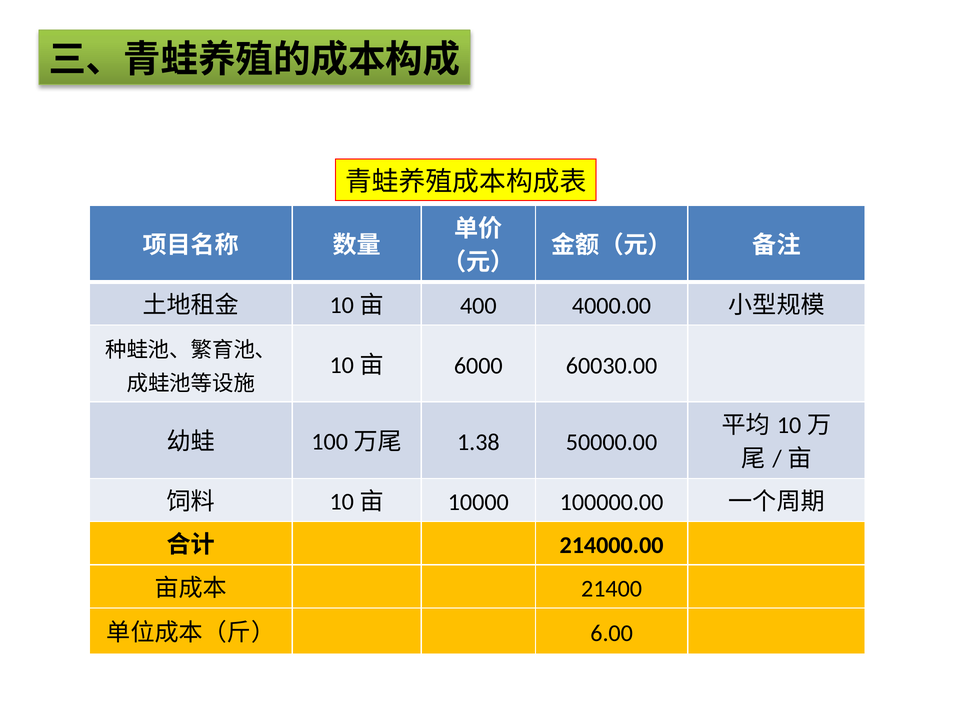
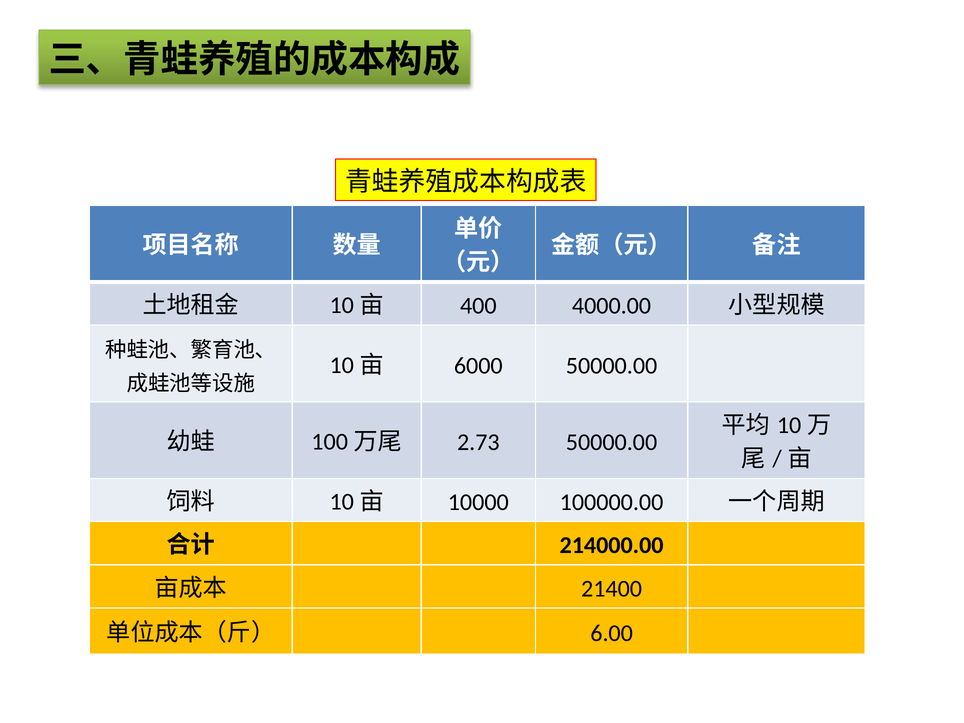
6000 60030.00: 60030.00 -> 50000.00
1.38: 1.38 -> 2.73
